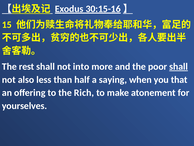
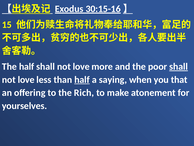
The rest: rest -> half
into at (81, 66): into -> love
also at (26, 79): also -> love
half at (82, 79) underline: none -> present
